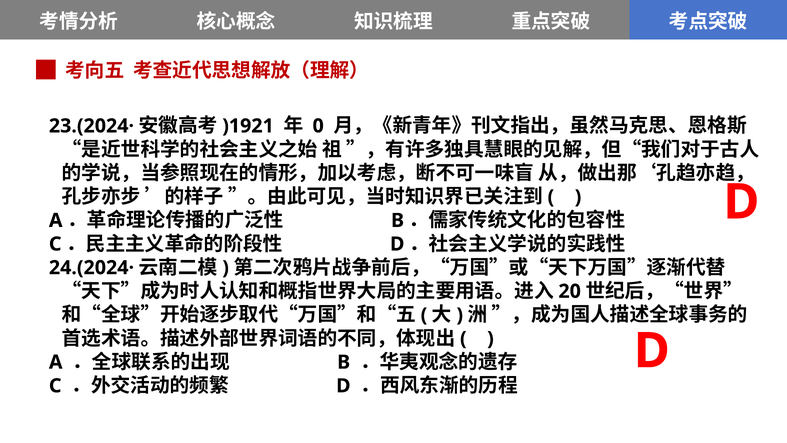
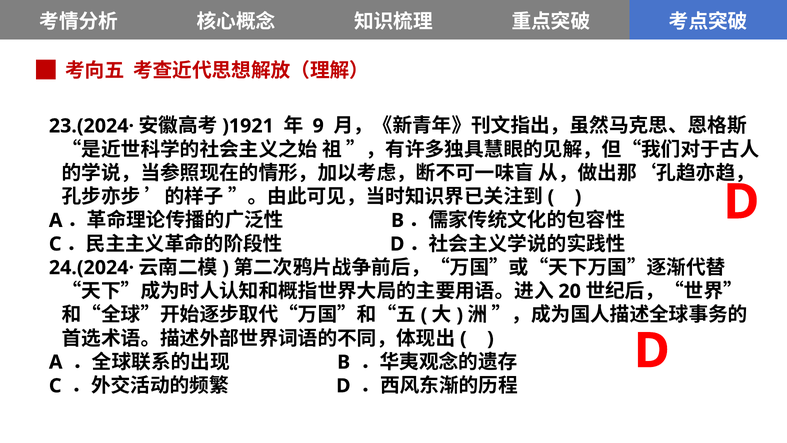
0: 0 -> 9
